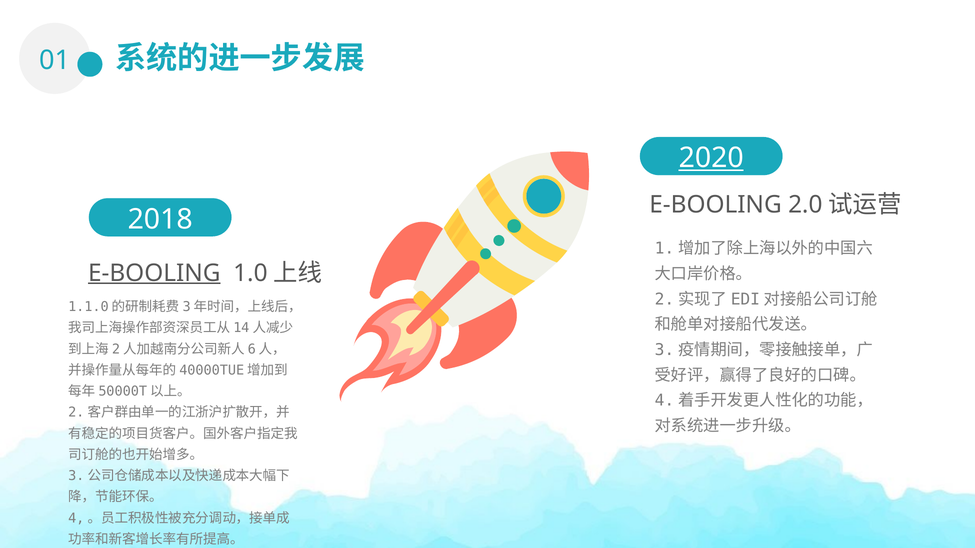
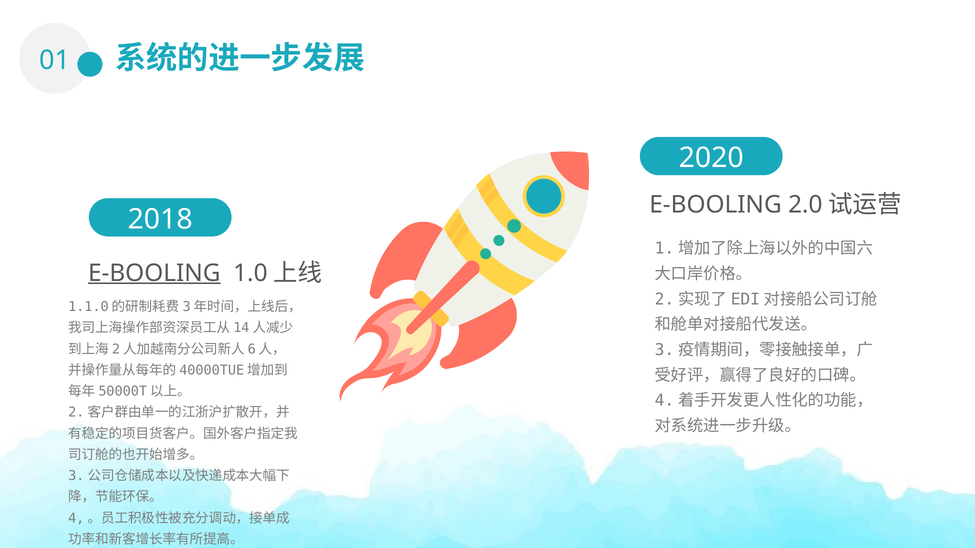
2020 underline: present -> none
